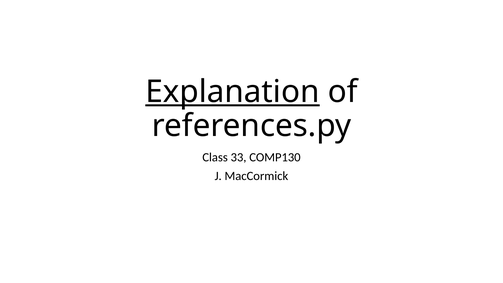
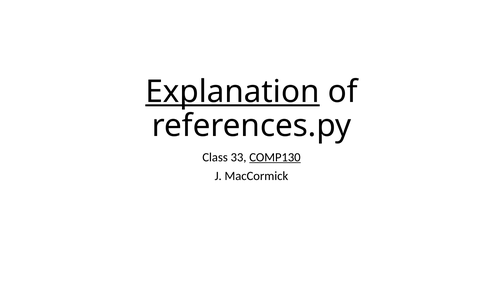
COMP130 underline: none -> present
